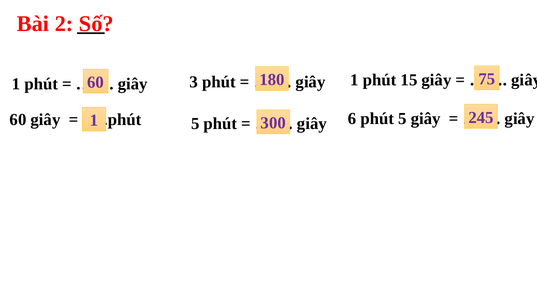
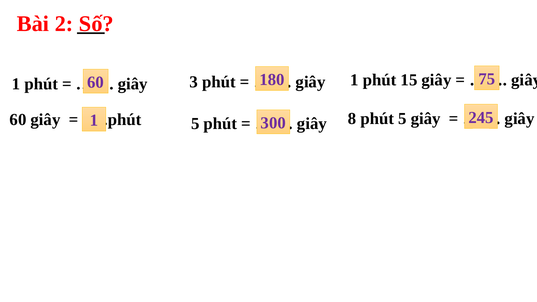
6: 6 -> 8
